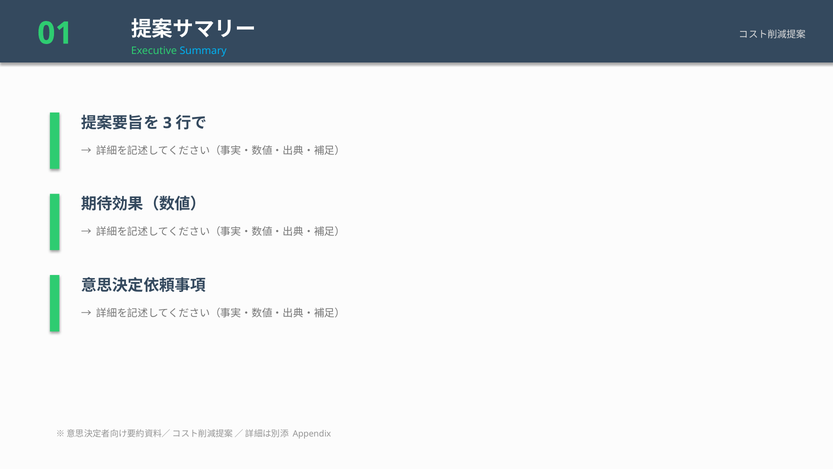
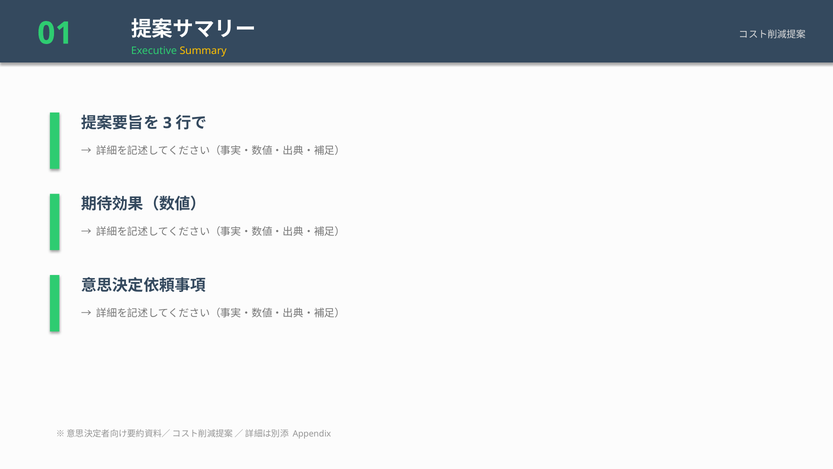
Summary colour: light blue -> yellow
